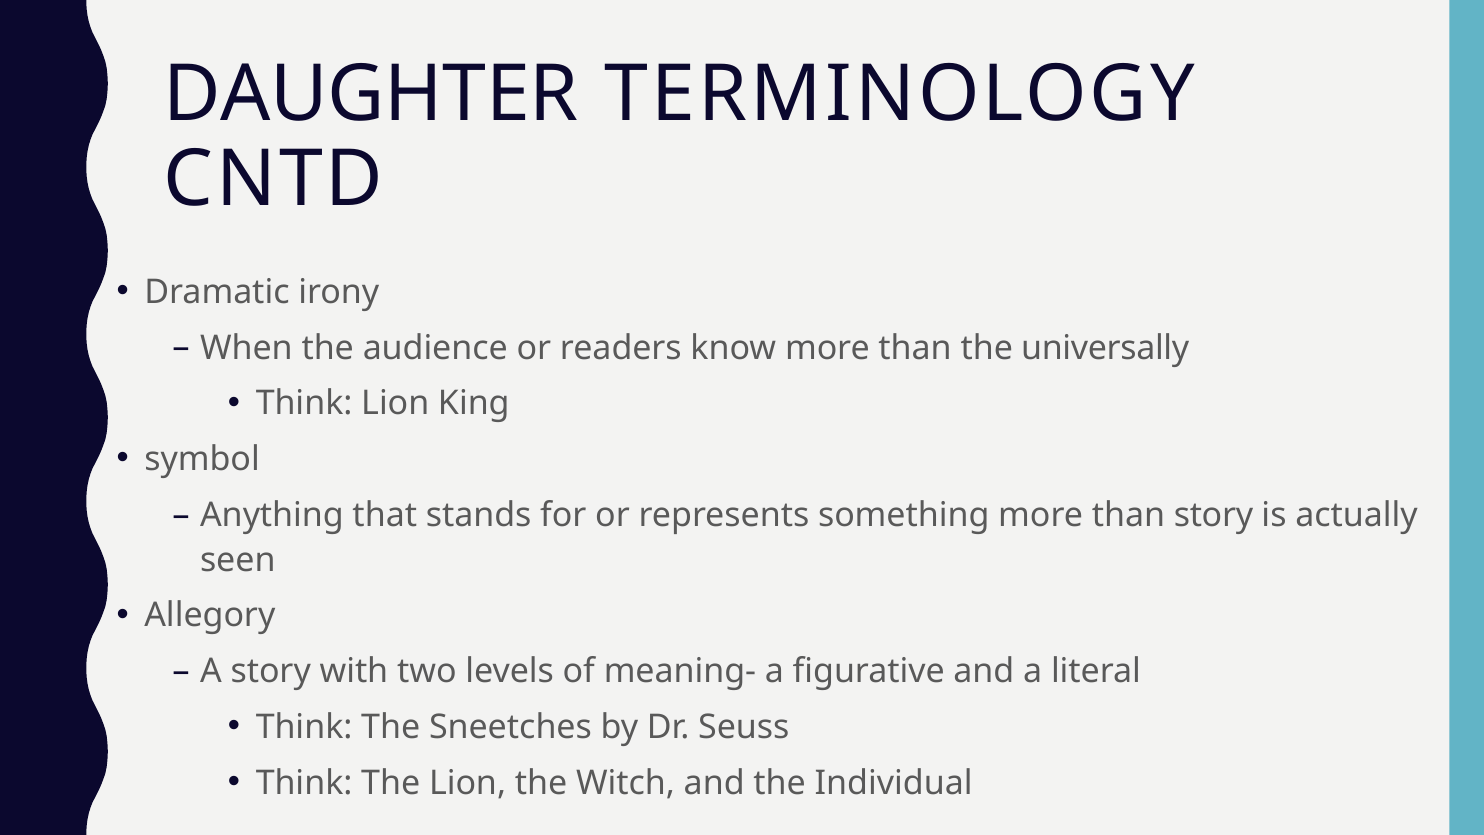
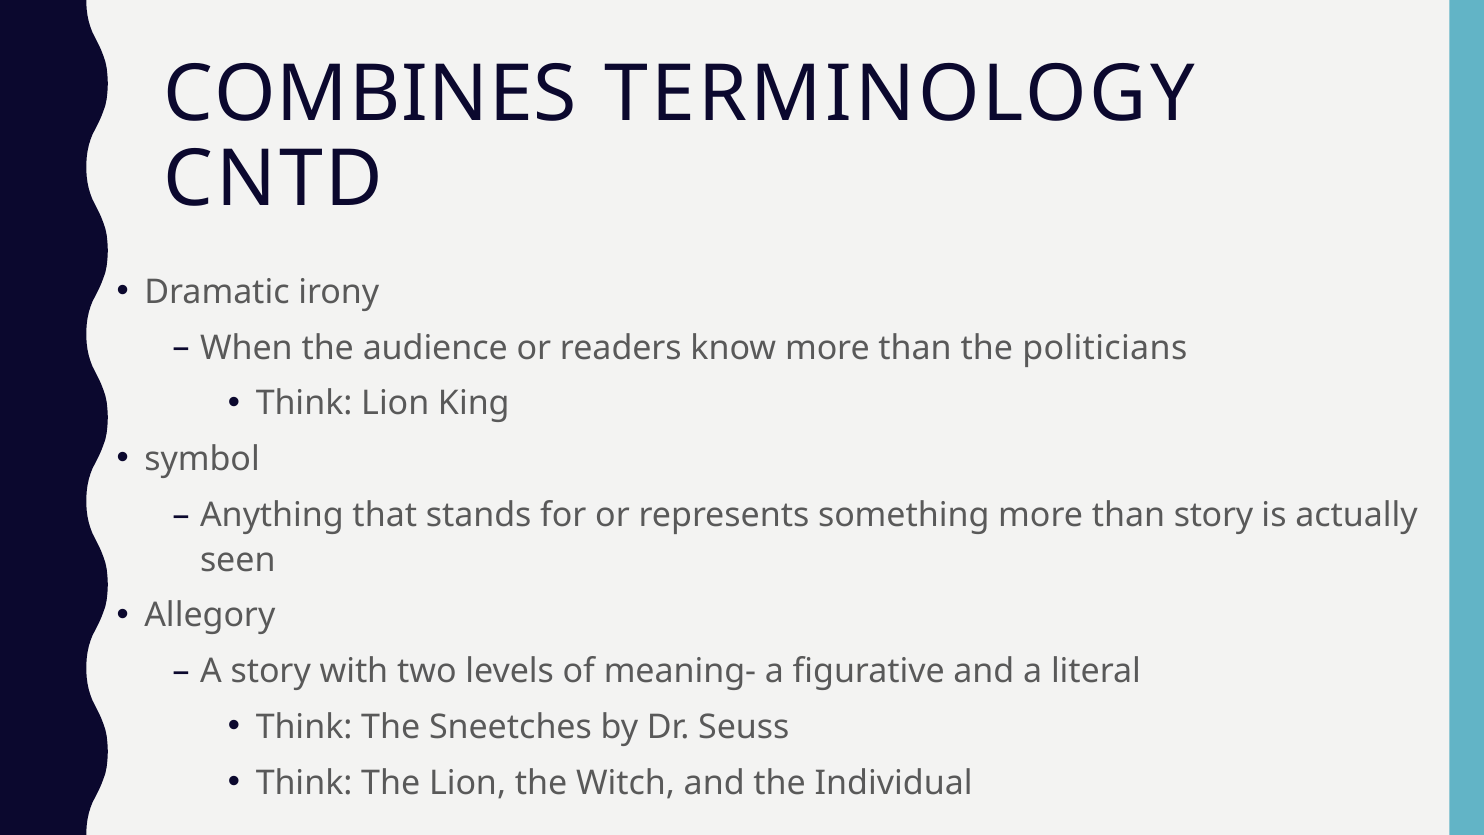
DAUGHTER: DAUGHTER -> COMBINES
universally: universally -> politicians
